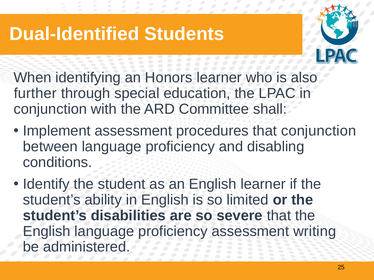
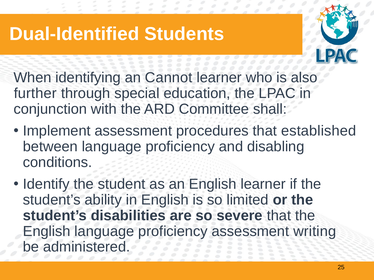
Honors: Honors -> Cannot
that conjunction: conjunction -> established
